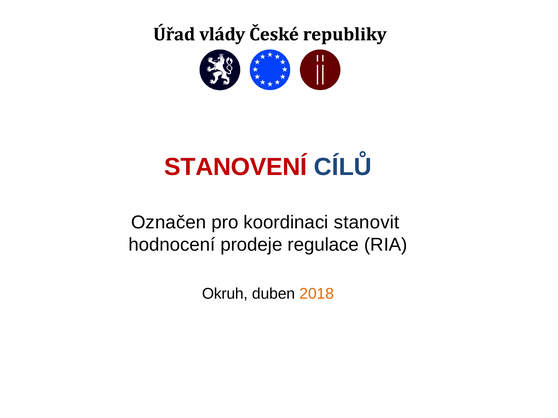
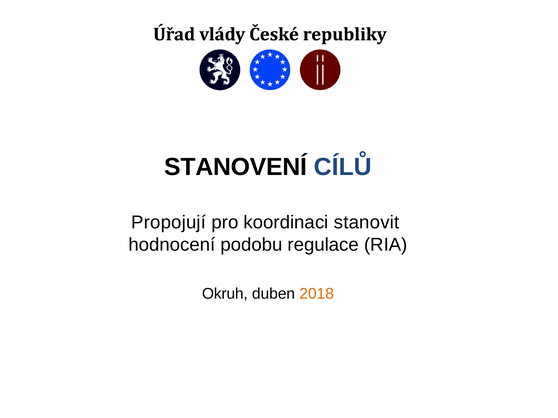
STANOVENÍ colour: red -> black
Označen: Označen -> Propojují
prodeje: prodeje -> podobu
